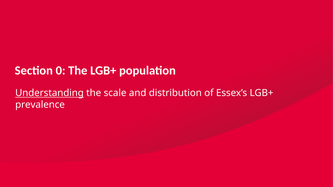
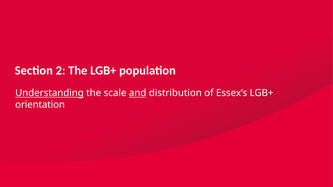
0: 0 -> 2
and underline: none -> present
prevalence: prevalence -> orientation
